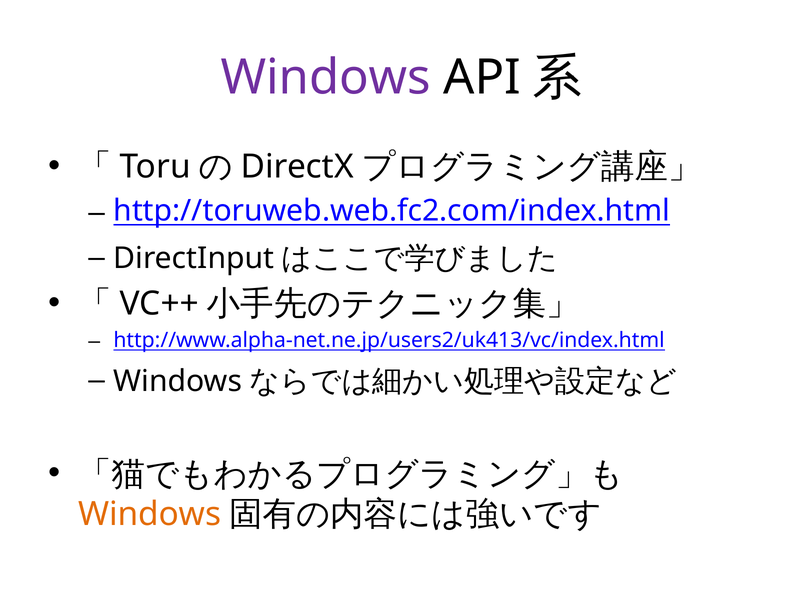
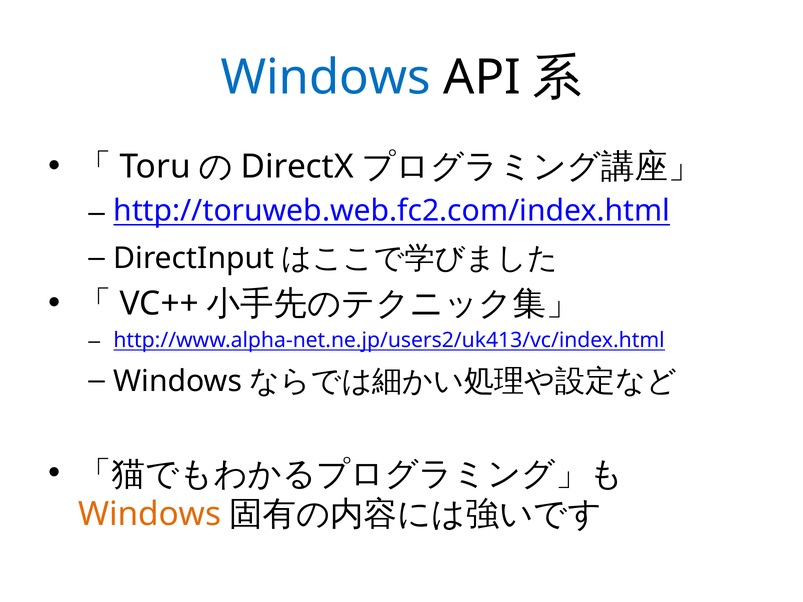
Windows at (326, 78) colour: purple -> blue
